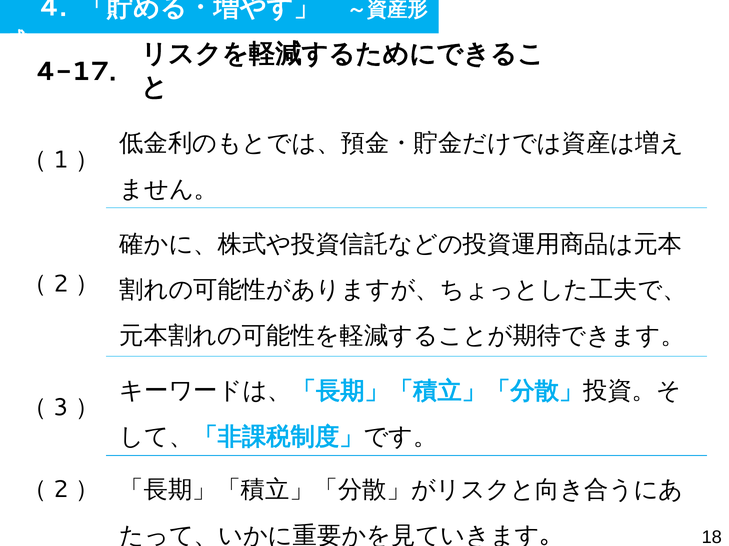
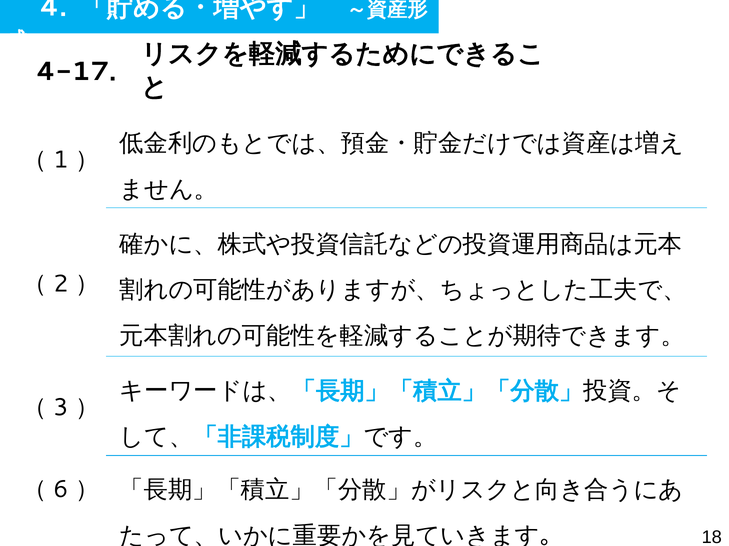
2 at (61, 490): 2 -> 6
